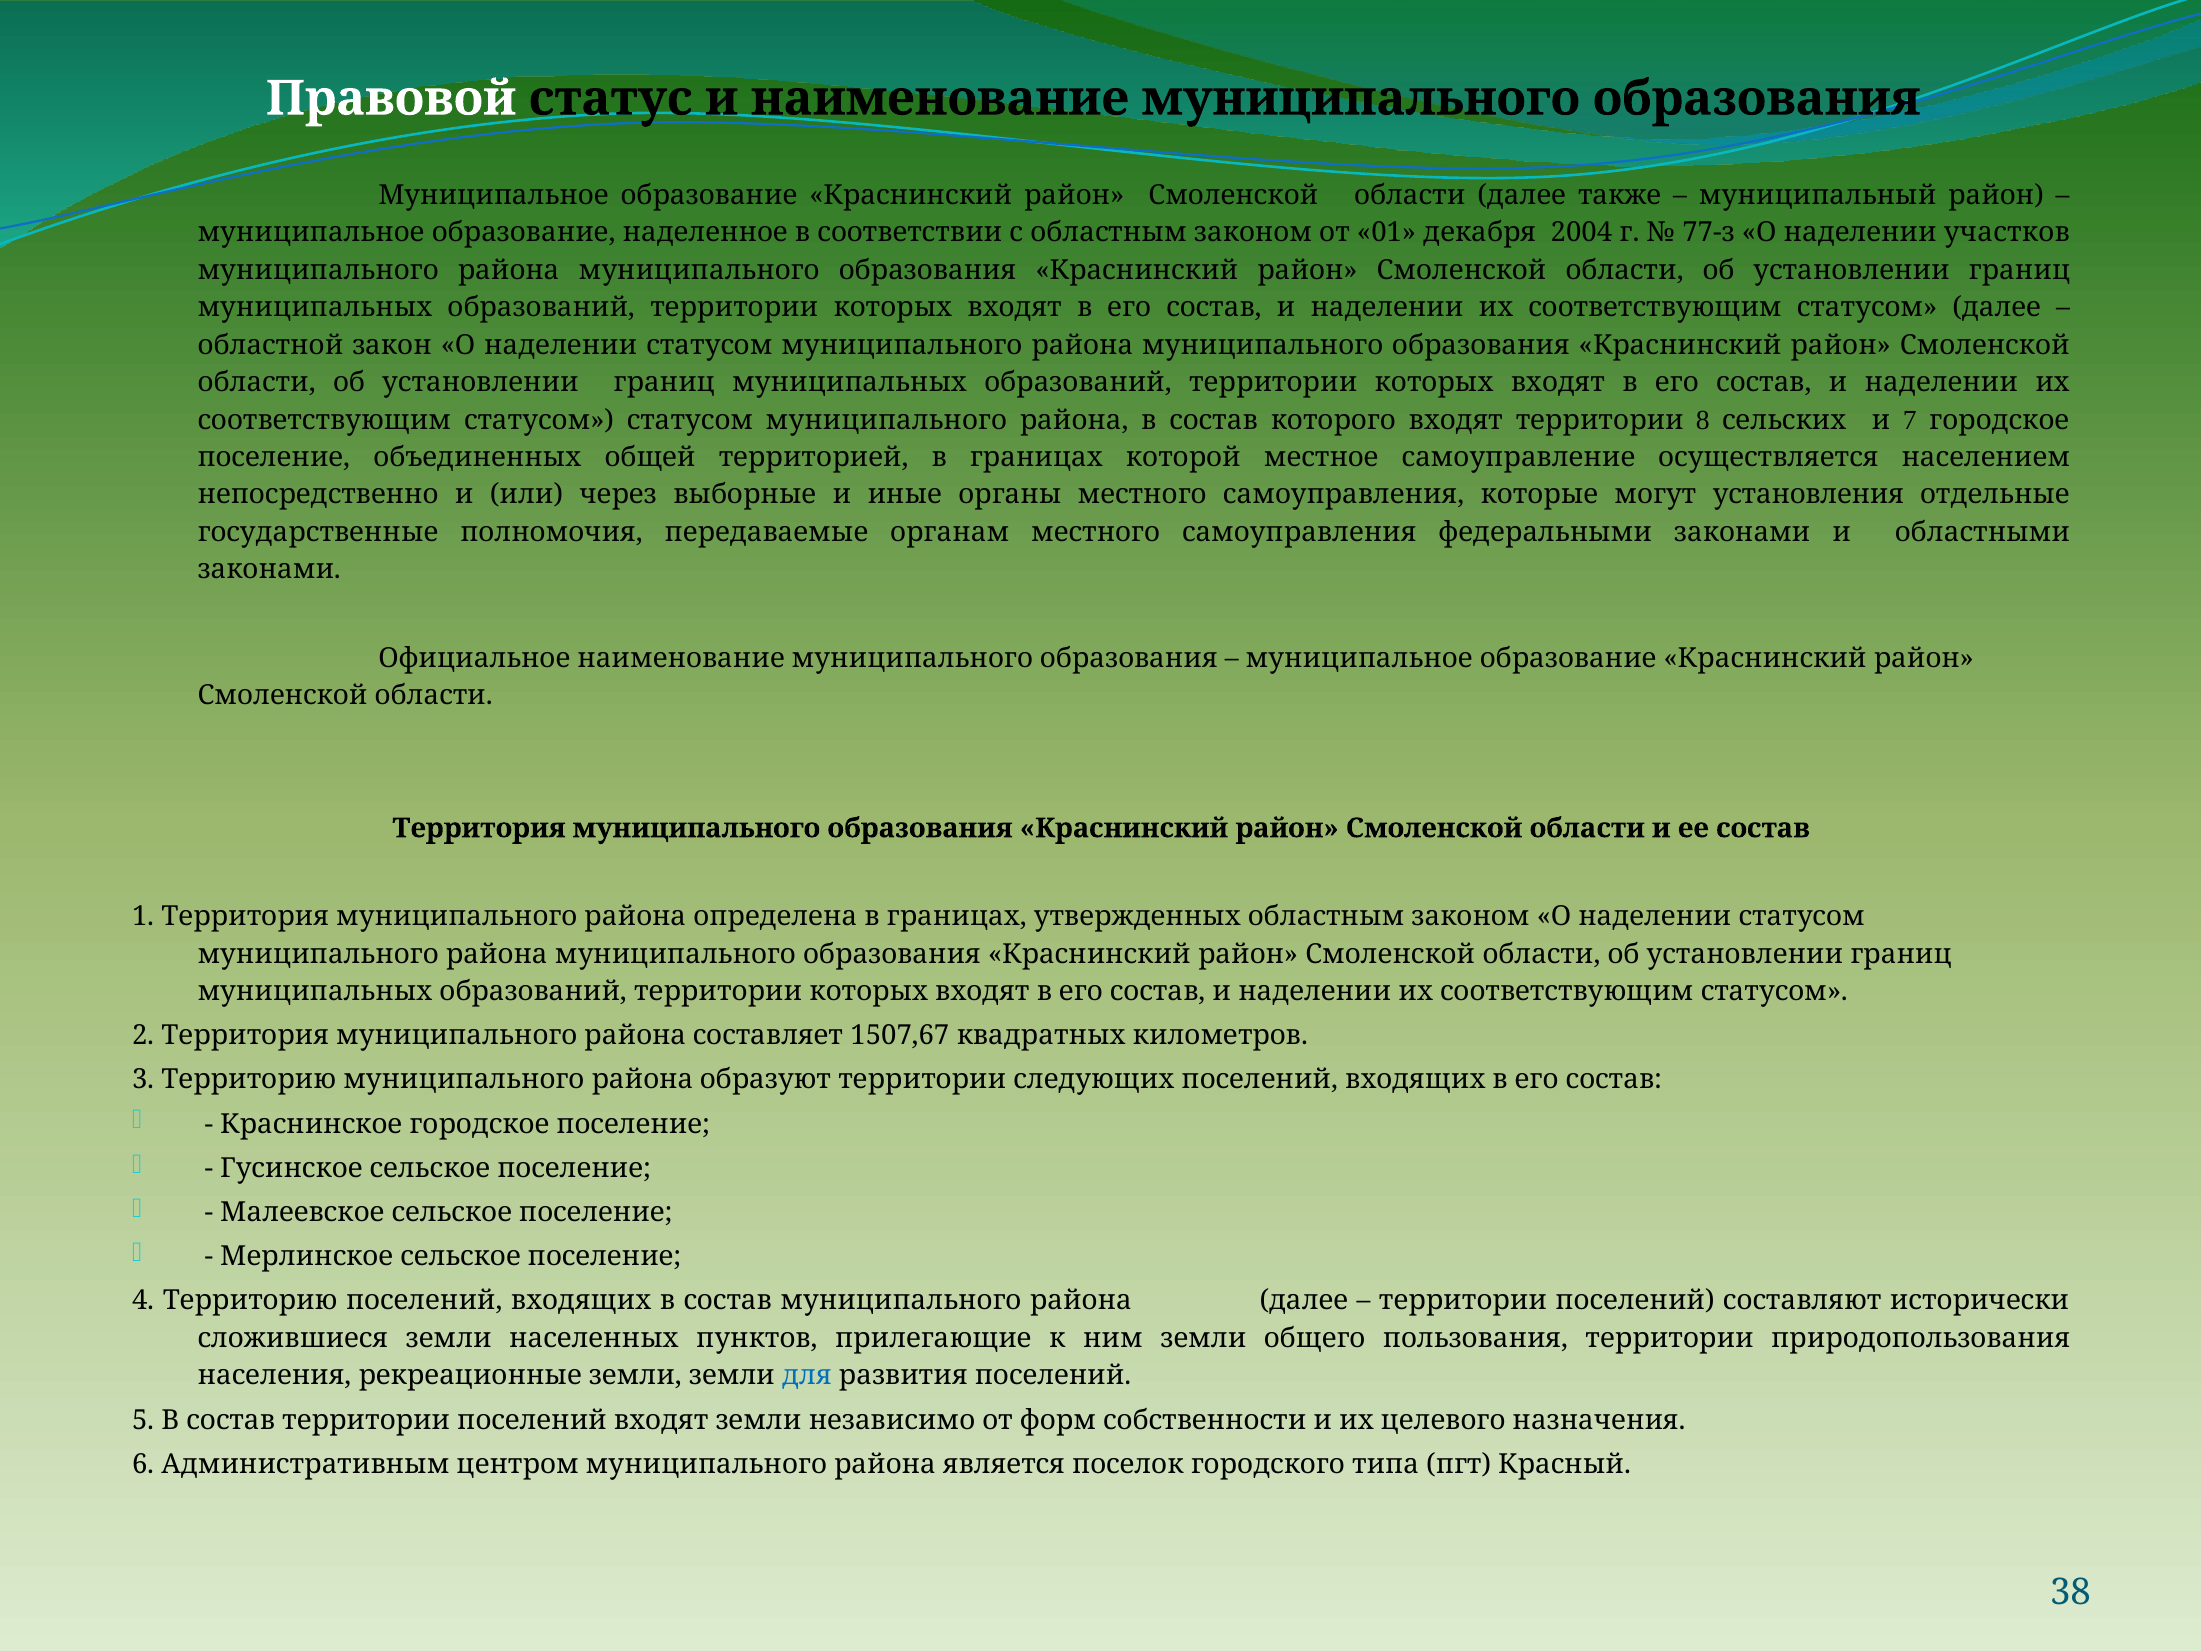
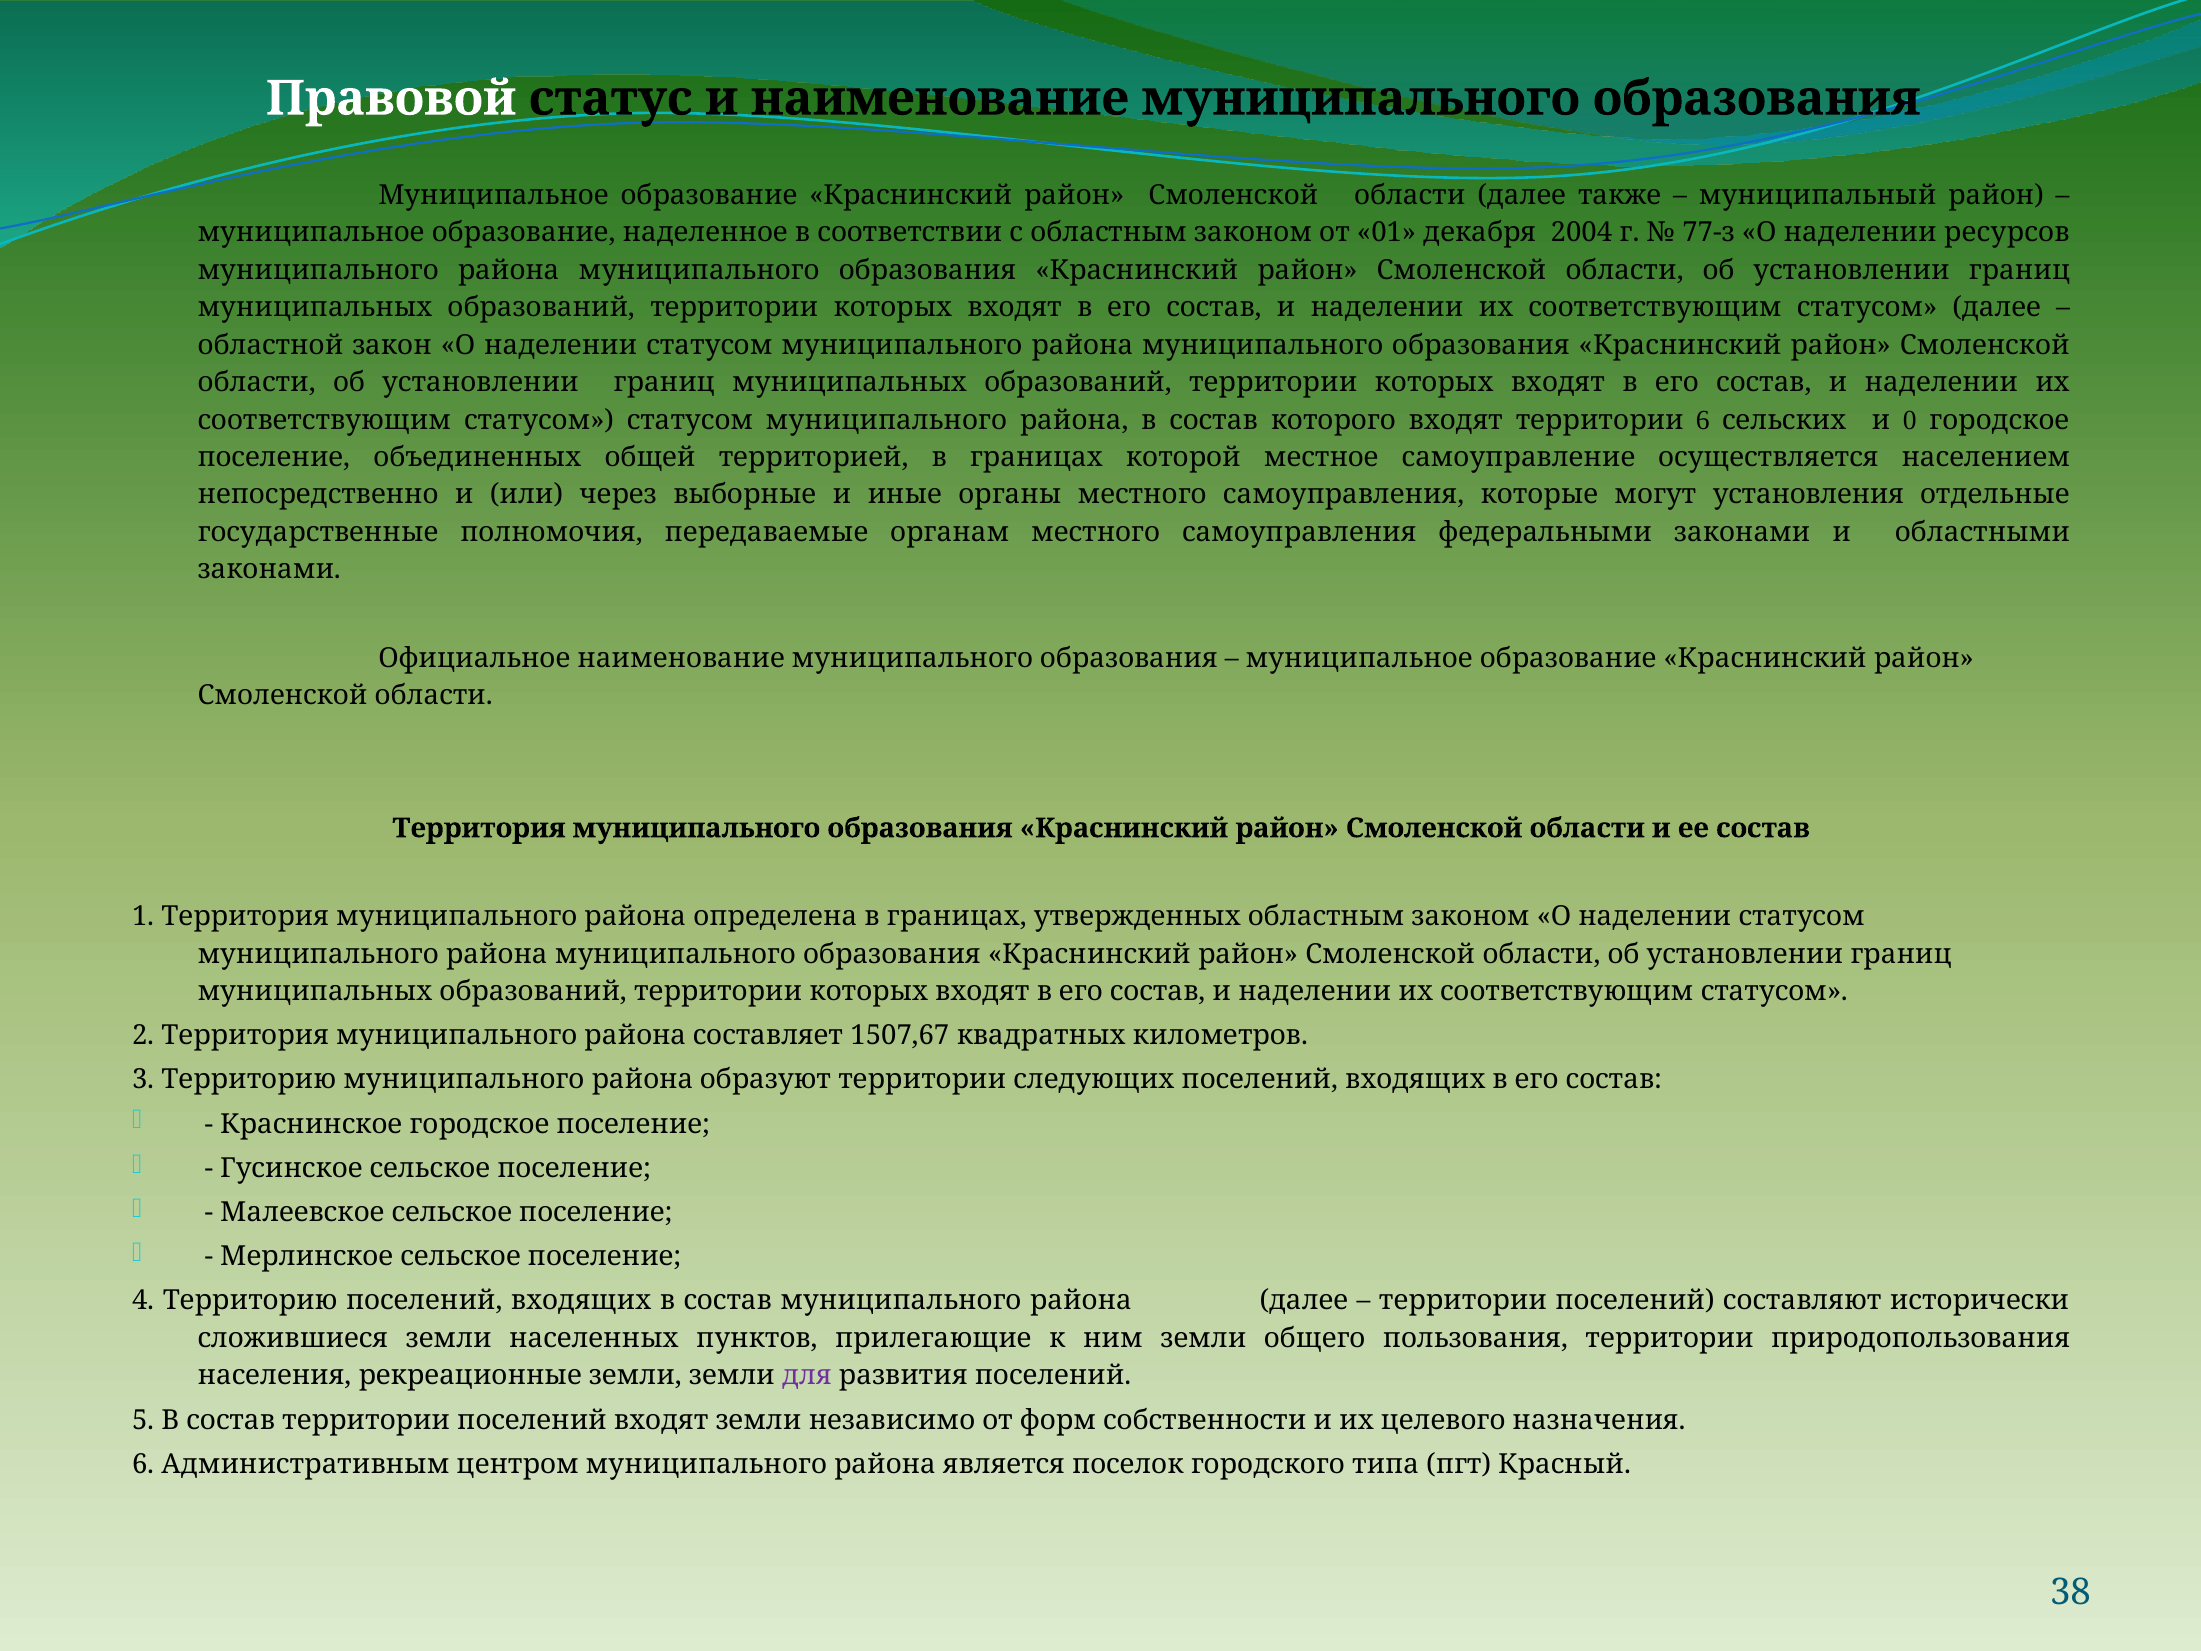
участков: участков -> ресурсов
территории 8: 8 -> 6
7: 7 -> 0
для colour: blue -> purple
